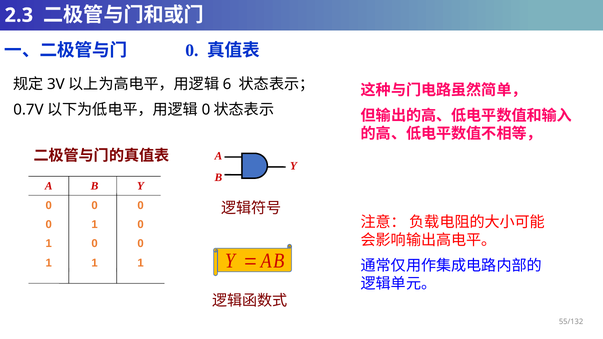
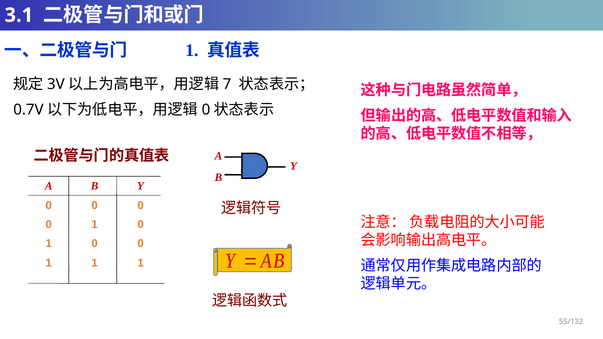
2.3: 2.3 -> 3.1
0 at (192, 51): 0 -> 1
6: 6 -> 7
